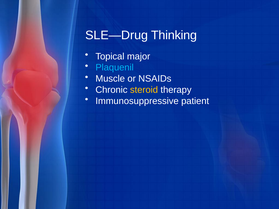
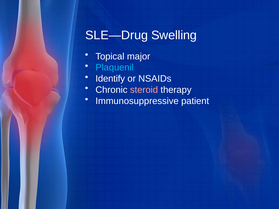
Thinking: Thinking -> Swelling
Muscle: Muscle -> Identify
steroid colour: yellow -> pink
